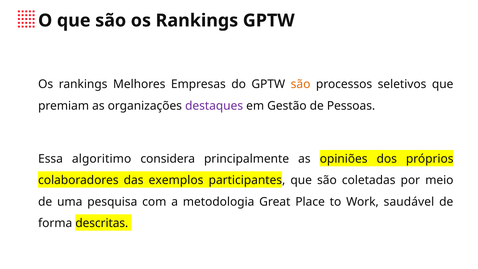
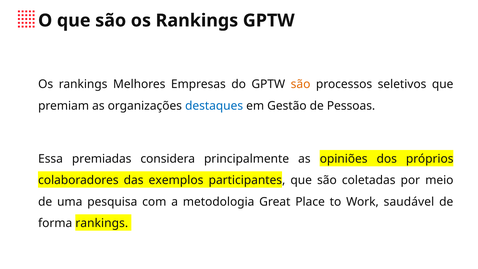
destaques colour: purple -> blue
algoritimo: algoritimo -> premiadas
forma descritas: descritas -> rankings
